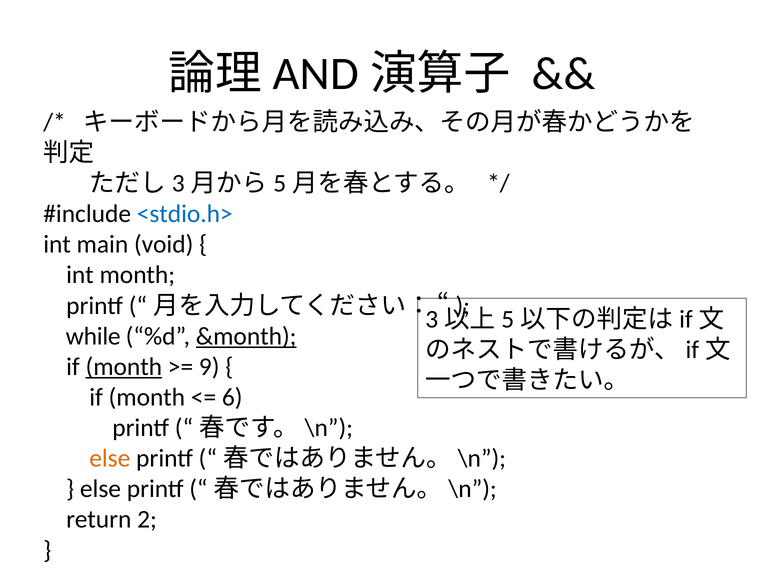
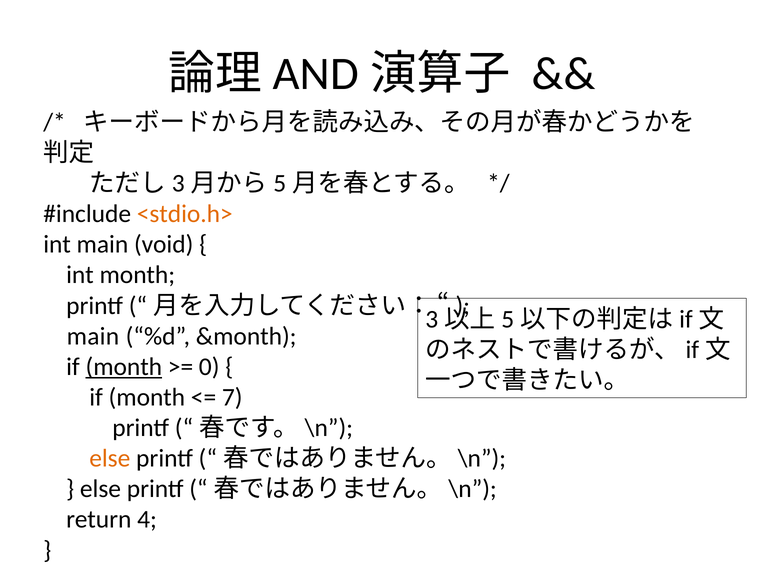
<stdio.h> colour: blue -> orange
while at (93, 336): while -> main
&month underline: present -> none
9: 9 -> 0
6: 6 -> 7
2: 2 -> 4
